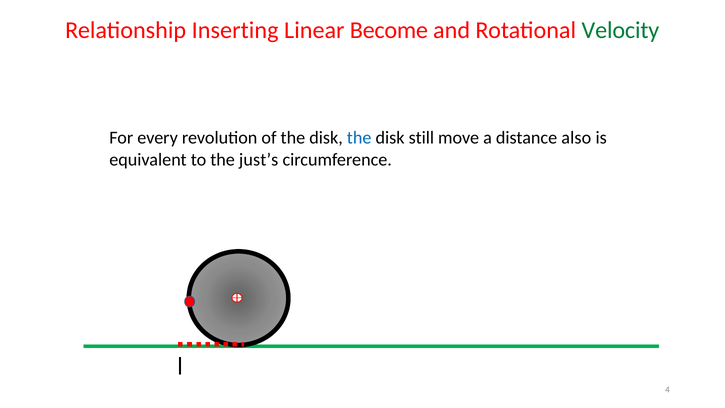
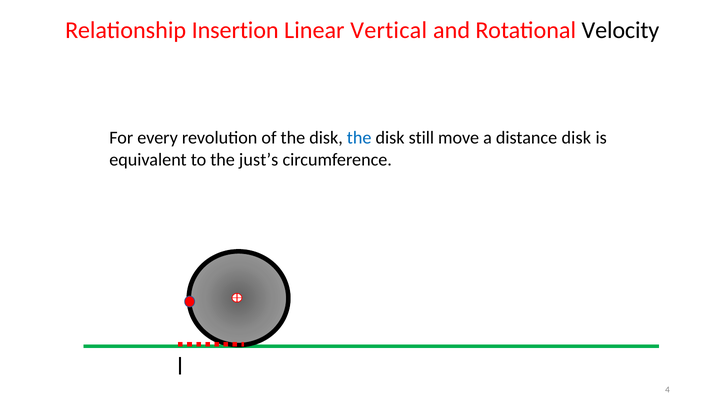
Inserting: Inserting -> Insertion
Become: Become -> Vertical
Velocity colour: green -> black
distance also: also -> disk
